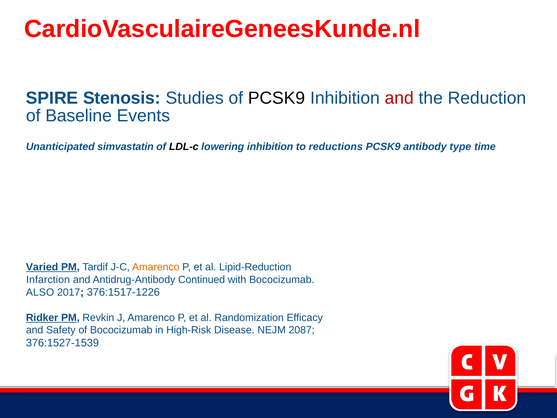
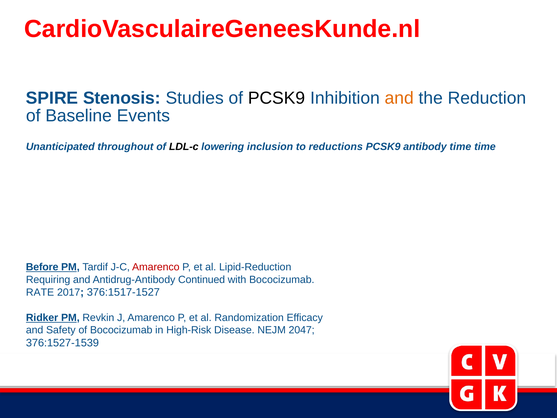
and at (399, 98) colour: red -> orange
simvastatin: simvastatin -> throughout
lowering inhibition: inhibition -> inclusion
antibody type: type -> time
Varied: Varied -> Before
Amarenco at (156, 267) colour: orange -> red
Infarction: Infarction -> Requiring
ALSO: ALSO -> RATE
376:1517-1226: 376:1517-1226 -> 376:1517-1527
2087: 2087 -> 2047
